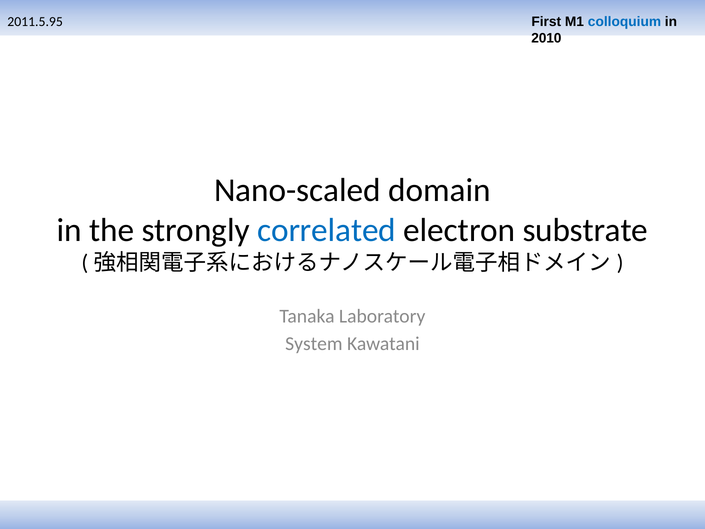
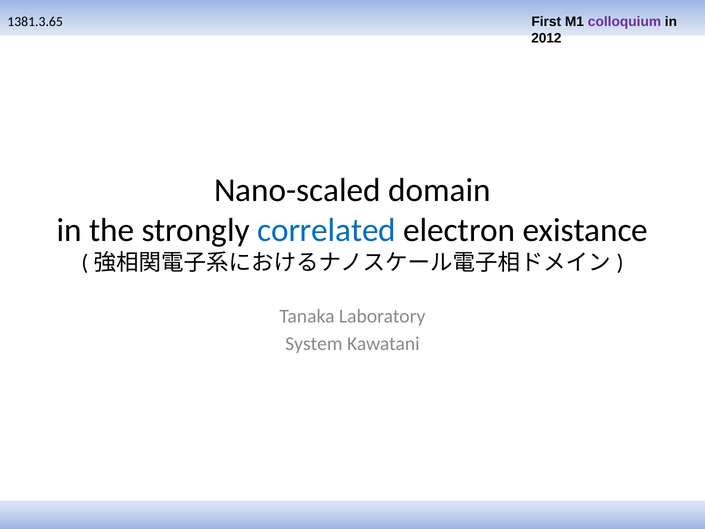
2011.5.95: 2011.5.95 -> 1381.3.65
colloquium colour: blue -> purple
2010: 2010 -> 2012
substrate: substrate -> existance
